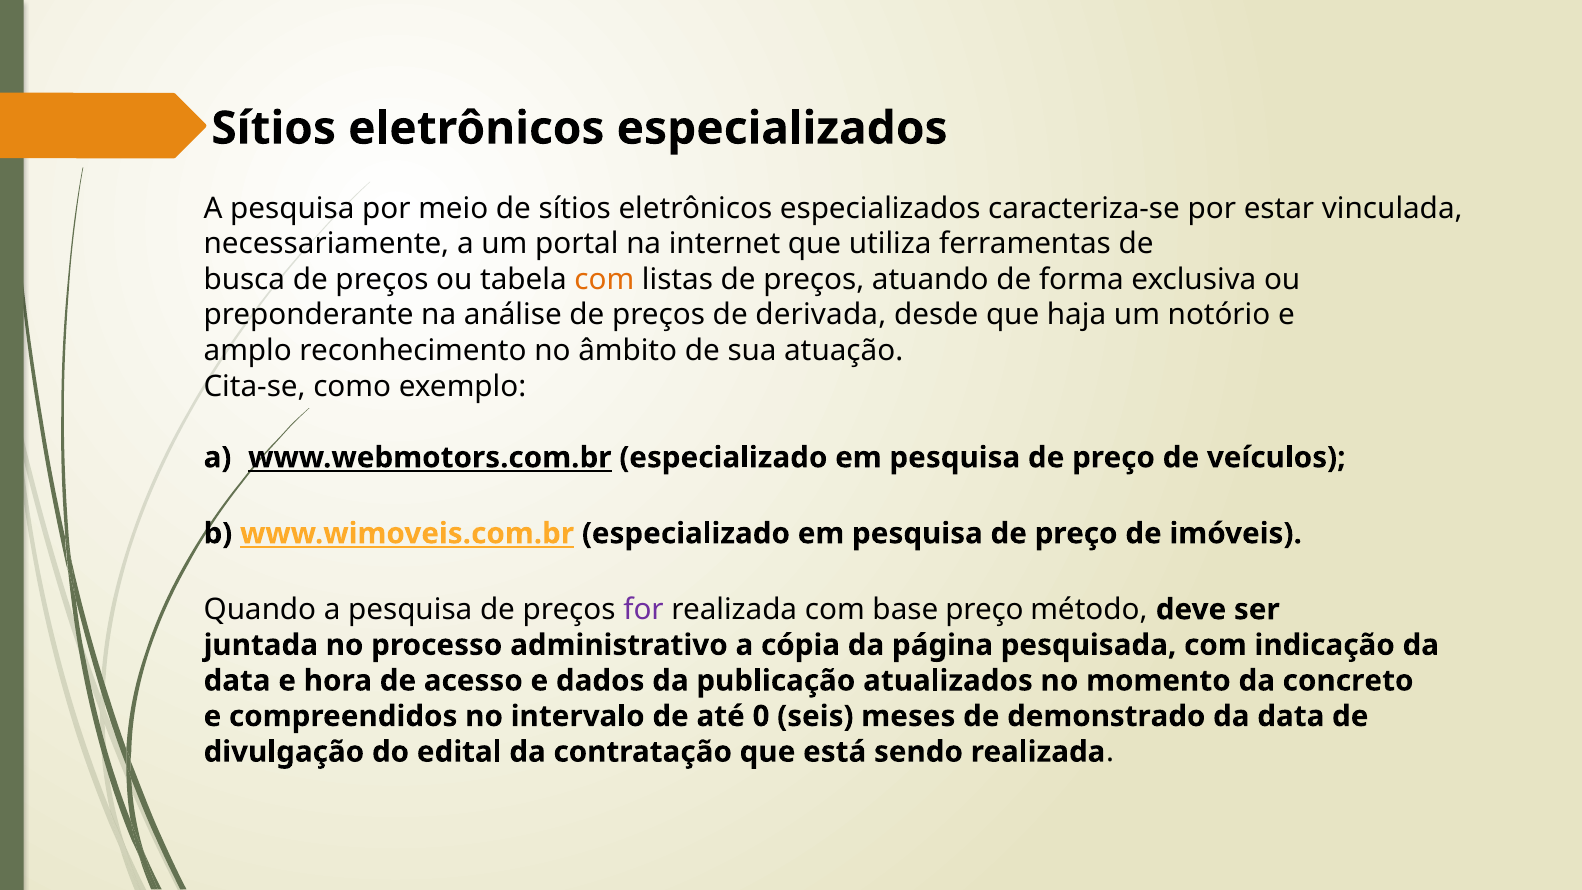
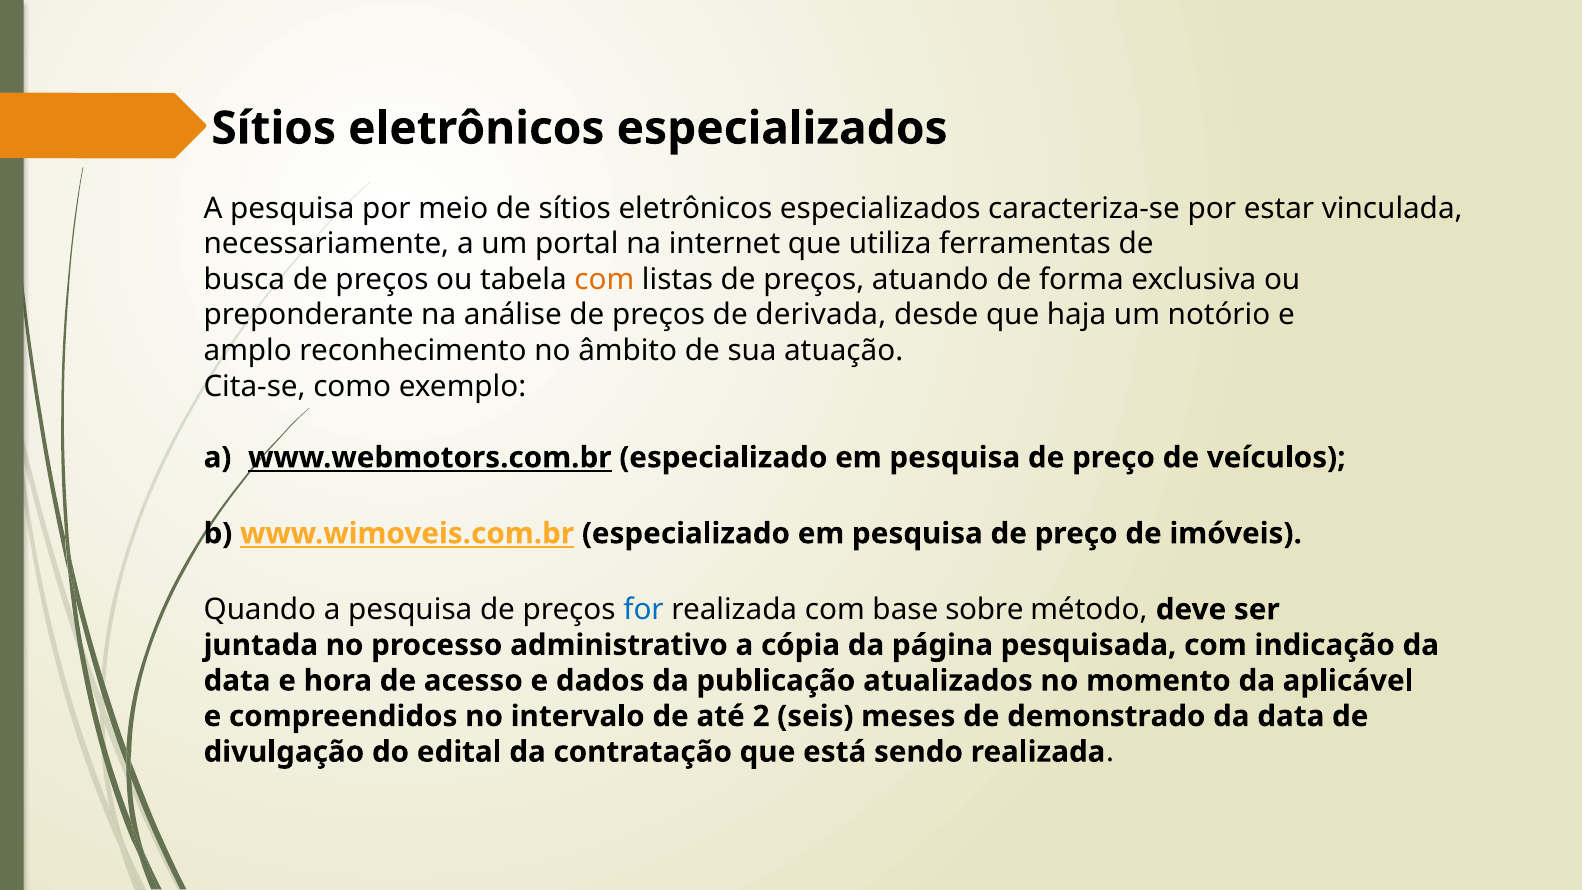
for colour: purple -> blue
base preço: preço -> sobre
concreto: concreto -> aplicável
0: 0 -> 2
